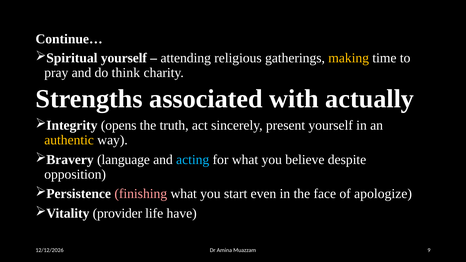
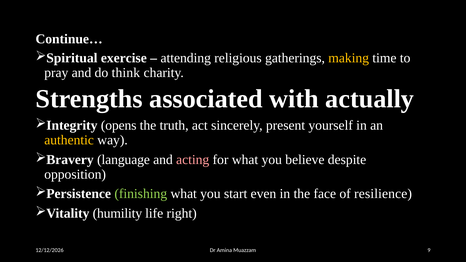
yourself at (124, 58): yourself -> exercise
acting colour: light blue -> pink
finishing colour: pink -> light green
apologize: apologize -> resilience
provider: provider -> humility
have: have -> right
